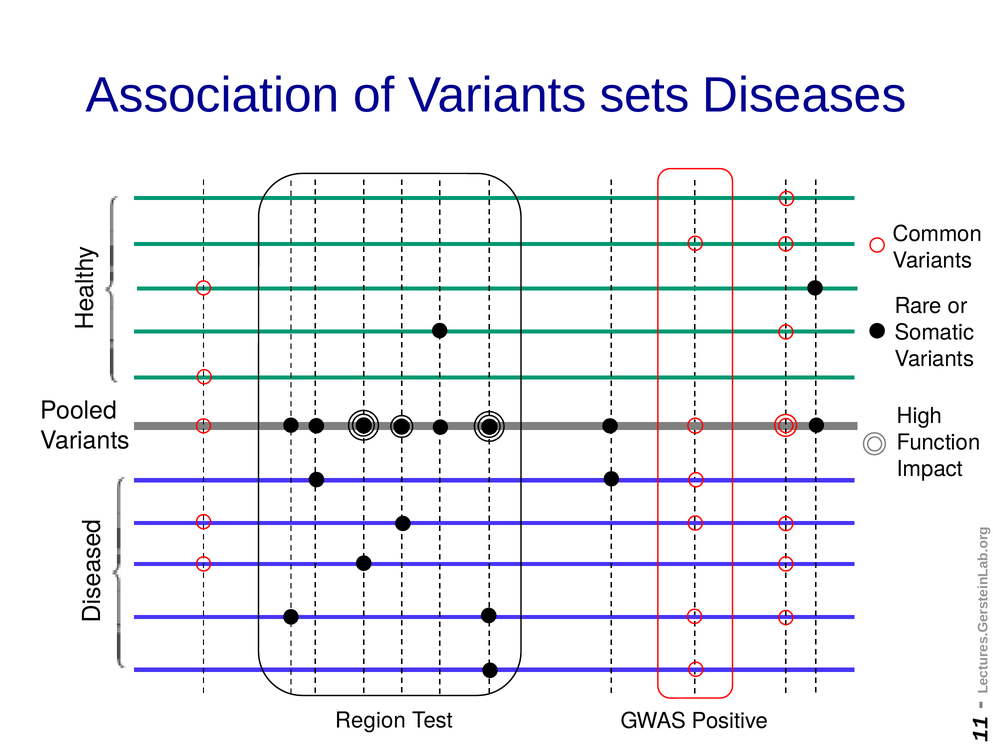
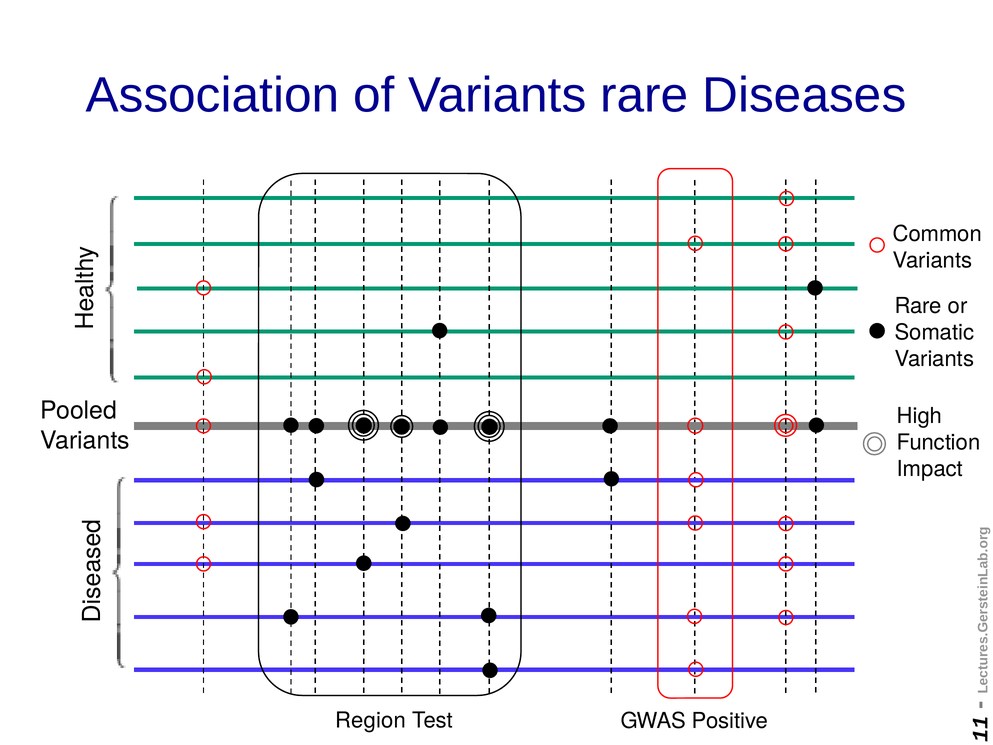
of Variants sets: sets -> rare
